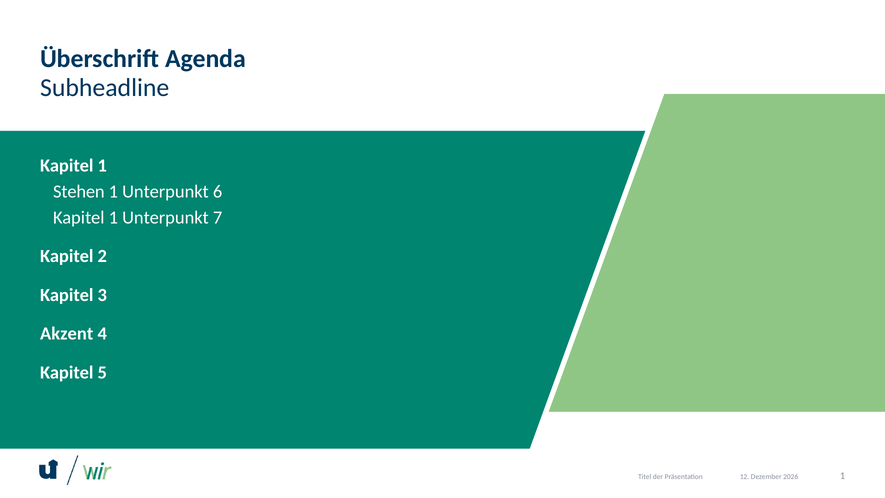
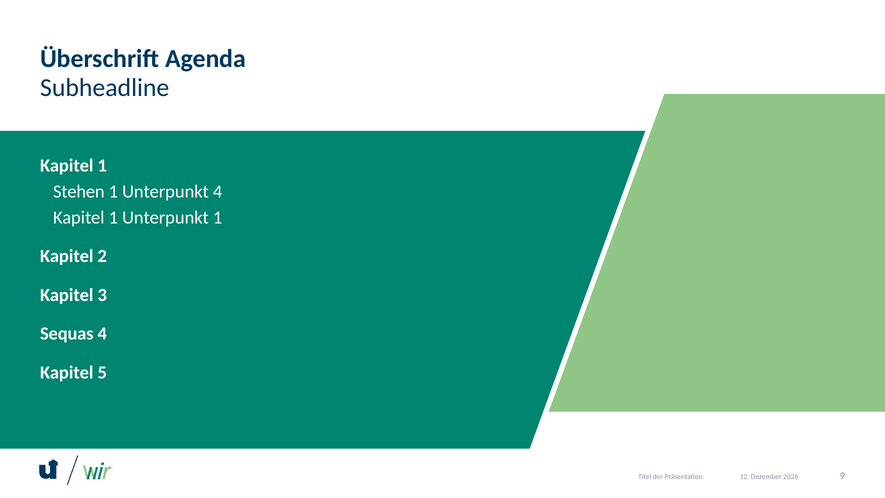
Unterpunkt 6: 6 -> 4
Unterpunkt 7: 7 -> 1
Akzent: Akzent -> Sequas
Präsentation 1: 1 -> 9
